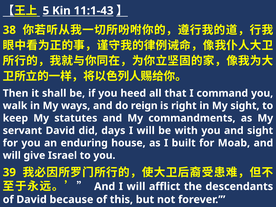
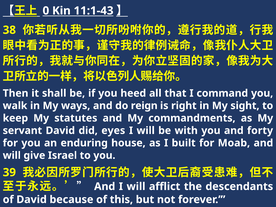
5: 5 -> 0
days: days -> eyes
and sight: sight -> forty
